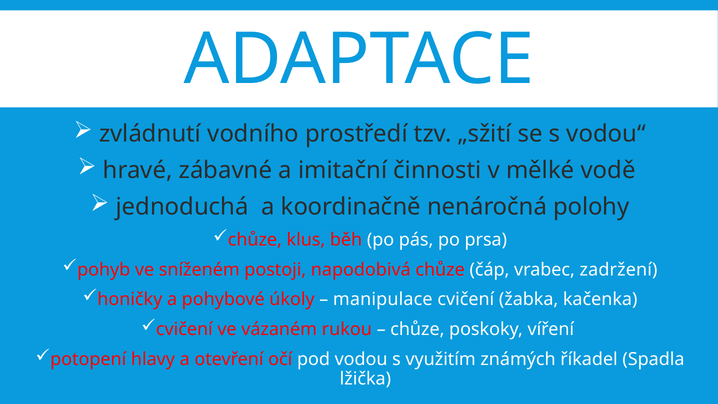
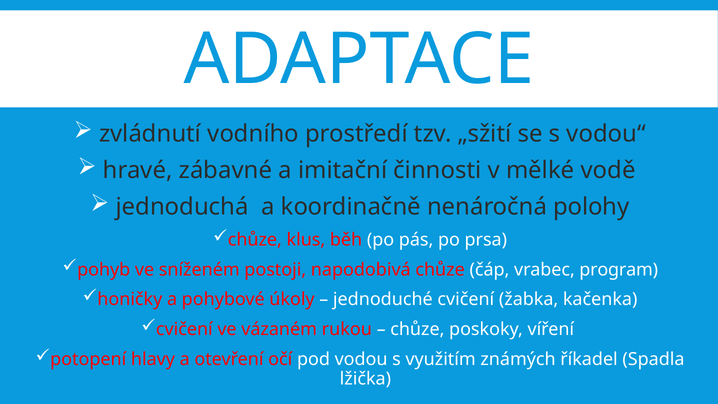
zadržení: zadržení -> program
manipulace: manipulace -> jednoduché
